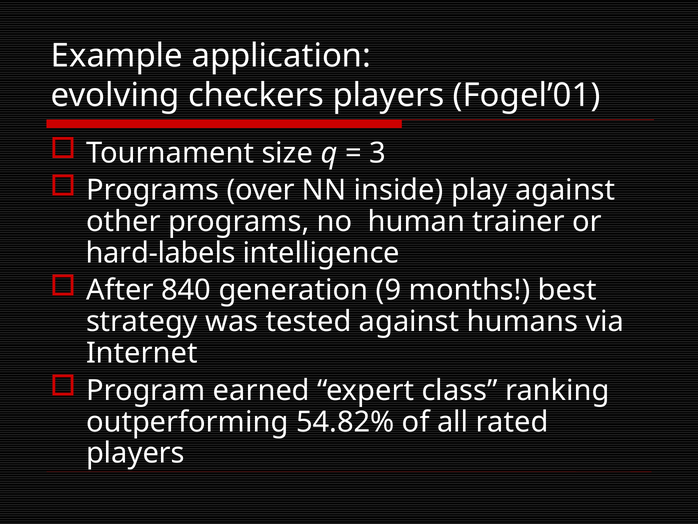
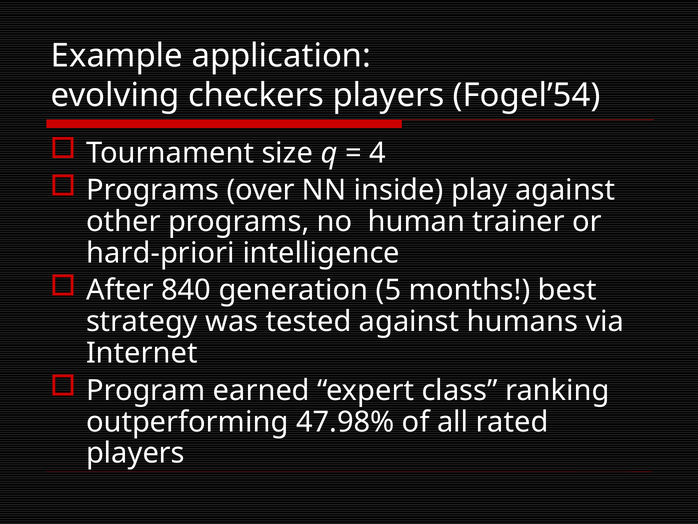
Fogel’01: Fogel’01 -> Fogel’54
3: 3 -> 4
hard-labels: hard-labels -> hard-priori
9: 9 -> 5
54.82%: 54.82% -> 47.98%
